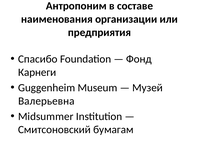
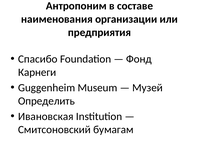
Валерьевна: Валерьевна -> Определить
Midsummer: Midsummer -> Ивановская
